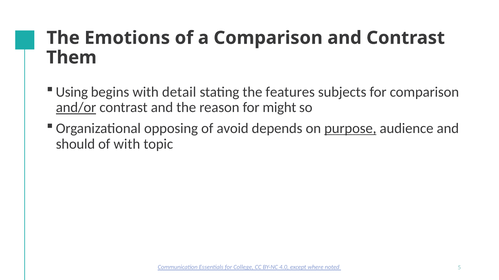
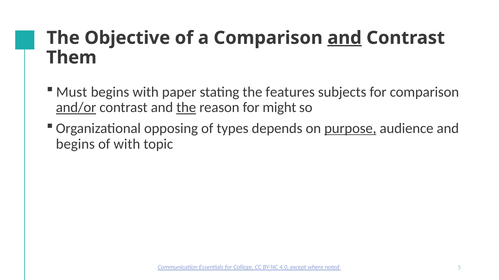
Emotions: Emotions -> Objective
and at (345, 38) underline: none -> present
Using: Using -> Must
detail: detail -> paper
the at (186, 108) underline: none -> present
avoid: avoid -> types
should at (75, 144): should -> begins
